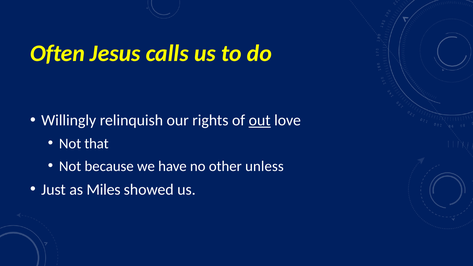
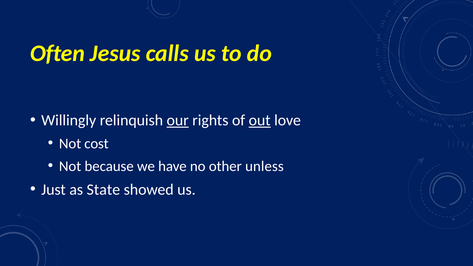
our underline: none -> present
that: that -> cost
Miles: Miles -> State
